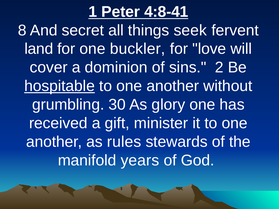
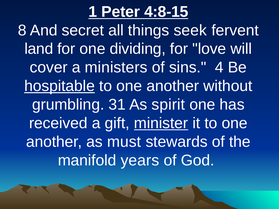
4:8-41: 4:8-41 -> 4:8-15
buckler: buckler -> dividing
dominion: dominion -> ministers
2: 2 -> 4
30: 30 -> 31
glory: glory -> spirit
minister underline: none -> present
rules: rules -> must
